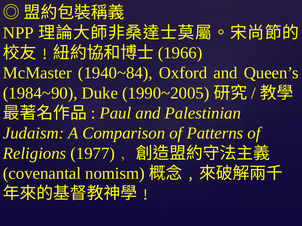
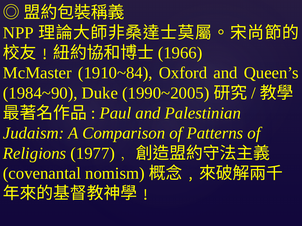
1940~84: 1940~84 -> 1910~84
